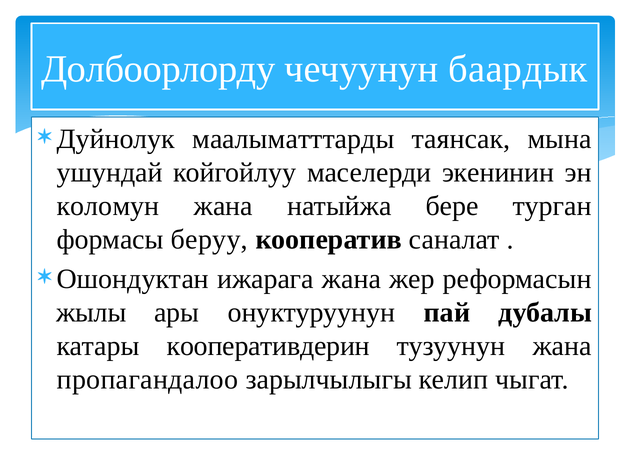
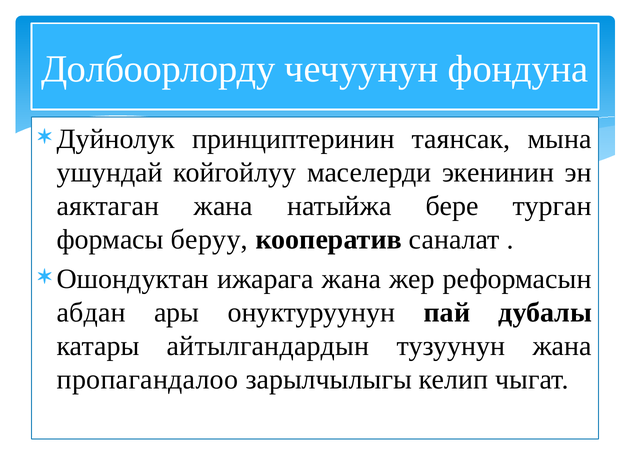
баардык: баардык -> фондуна
маалыматттарды: маалыматттарды -> принциптеринин
коломун: коломун -> аяктаган
жылы: жылы -> абдан
кооперативдерин: кооперативдерин -> айтылгандардын
